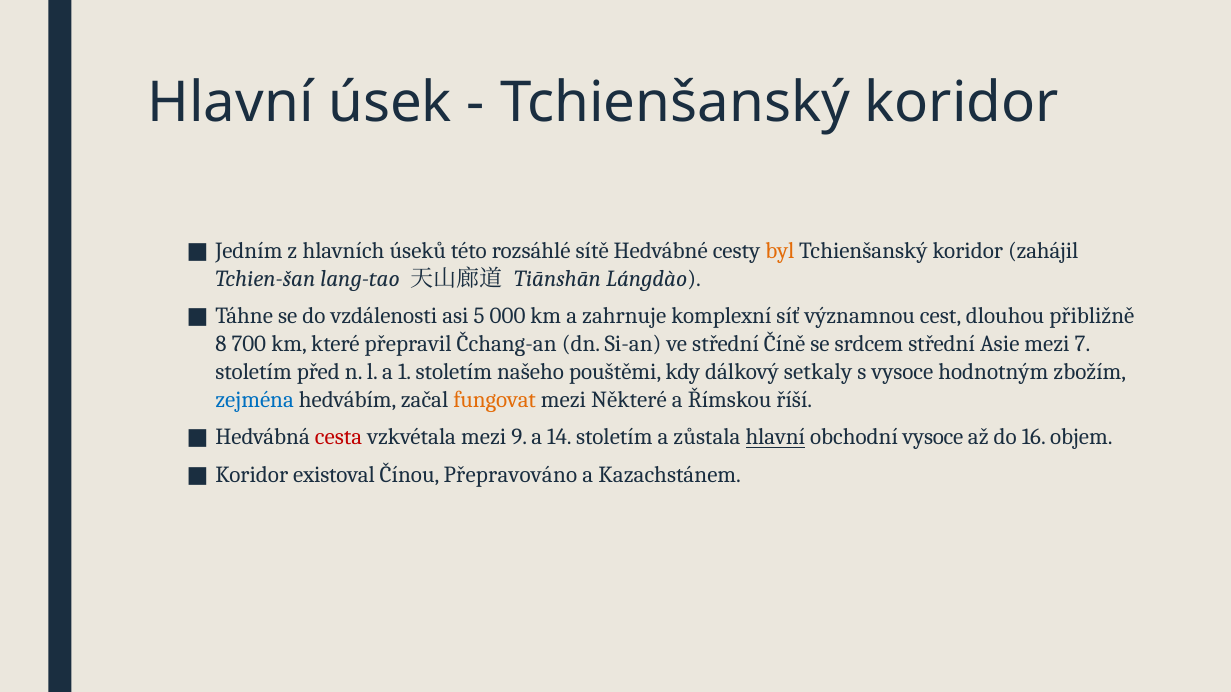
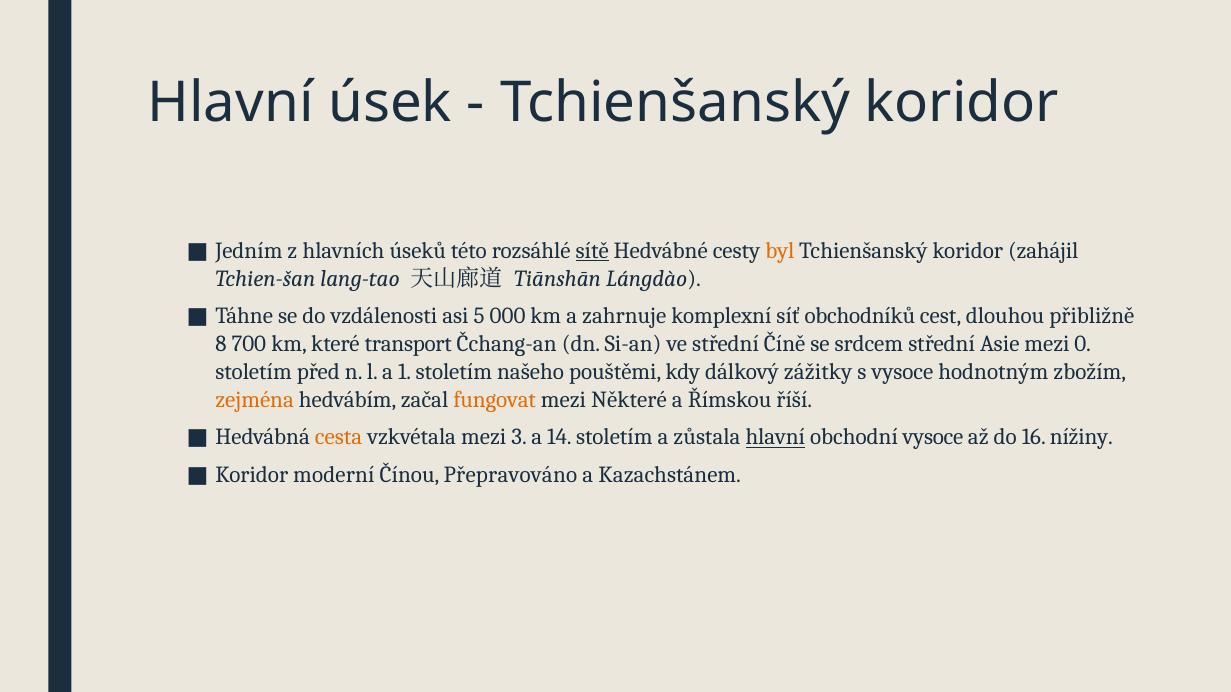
sítě underline: none -> present
významnou: významnou -> obchodníků
přepravil: přepravil -> transport
7: 7 -> 0
setkaly: setkaly -> zážitky
zejména colour: blue -> orange
cesta colour: red -> orange
9: 9 -> 3
objem: objem -> nížiny
existoval: existoval -> moderní
